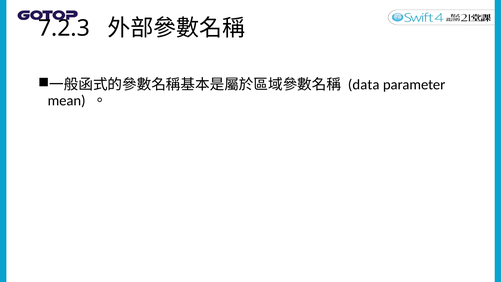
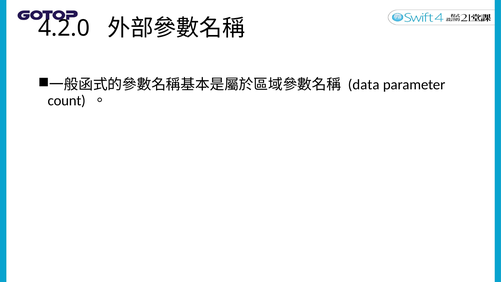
7.2.3: 7.2.3 -> 4.2.0
mean: mean -> count
